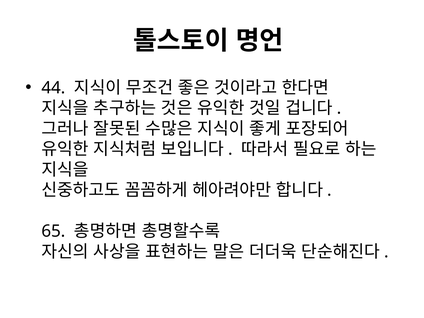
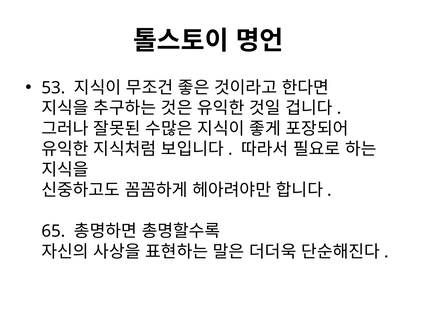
44: 44 -> 53
